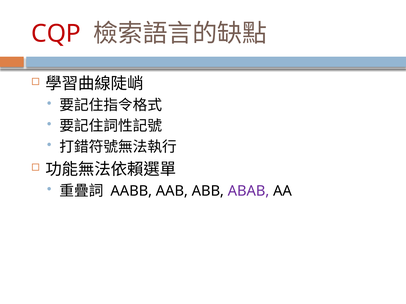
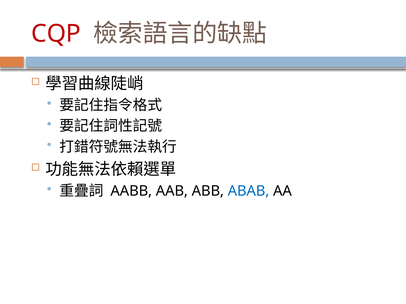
ABAB colour: purple -> blue
